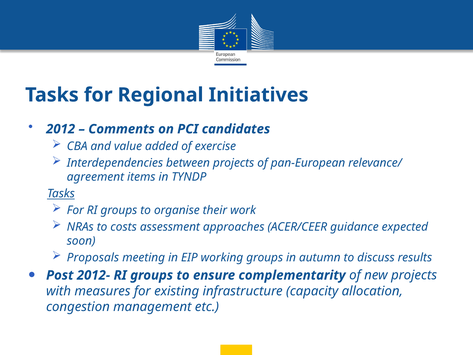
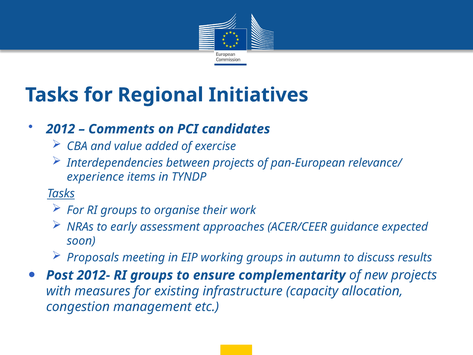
agreement: agreement -> experience
costs: costs -> early
